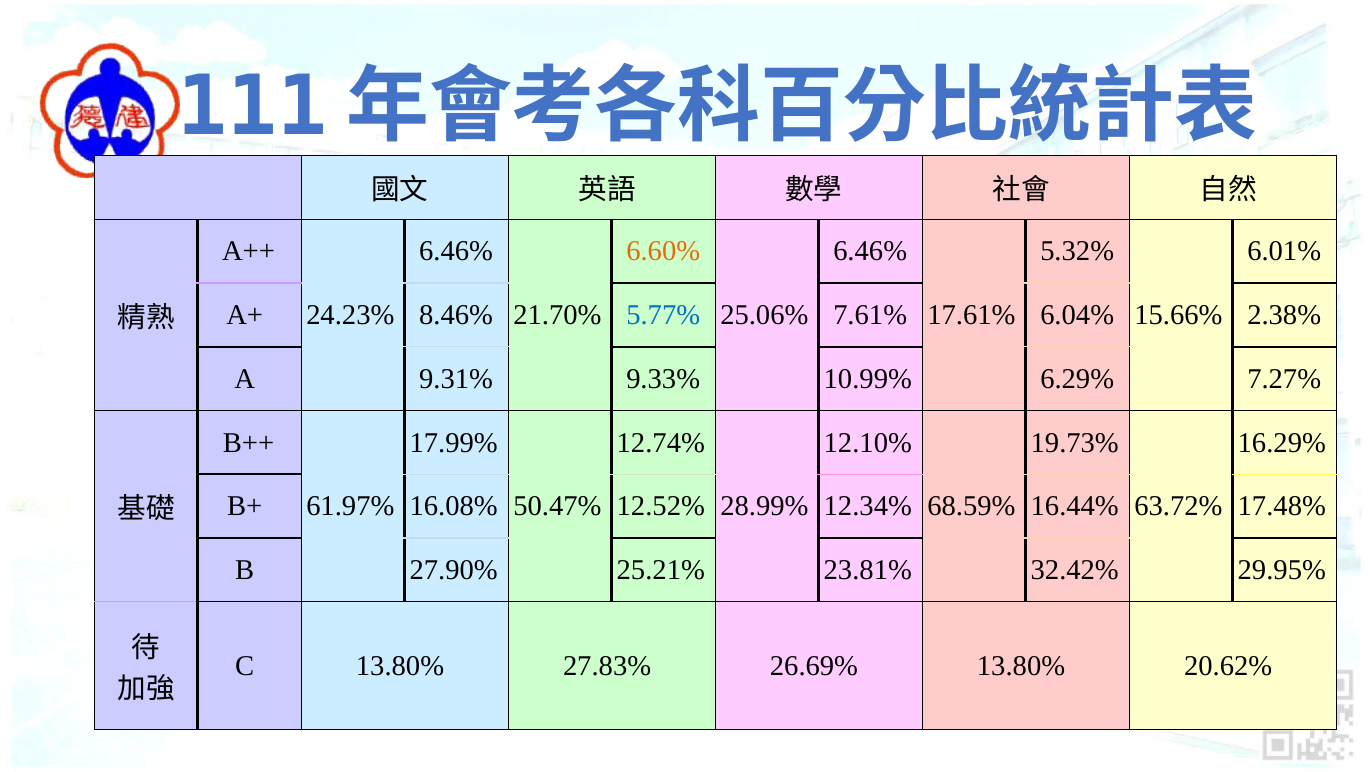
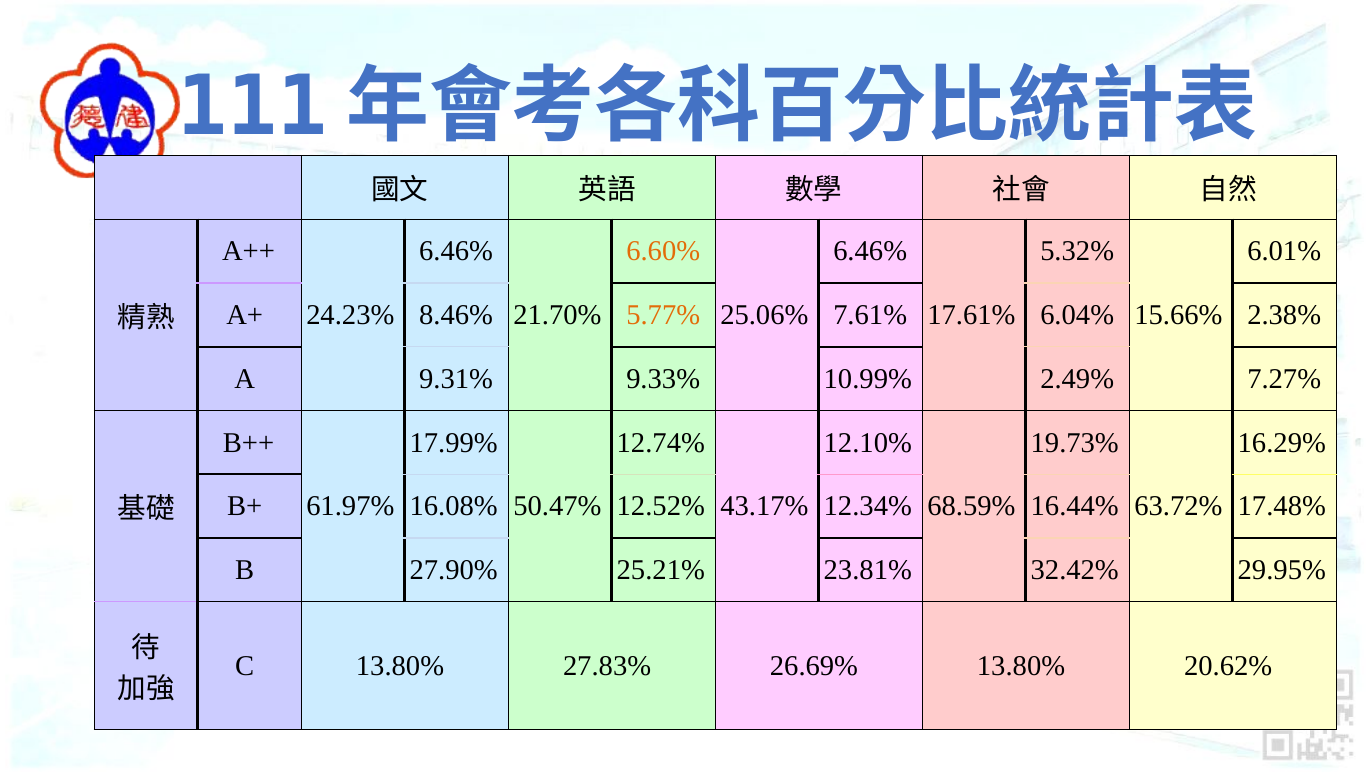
5.77% colour: blue -> orange
6.29%: 6.29% -> 2.49%
28.99%: 28.99% -> 43.17%
